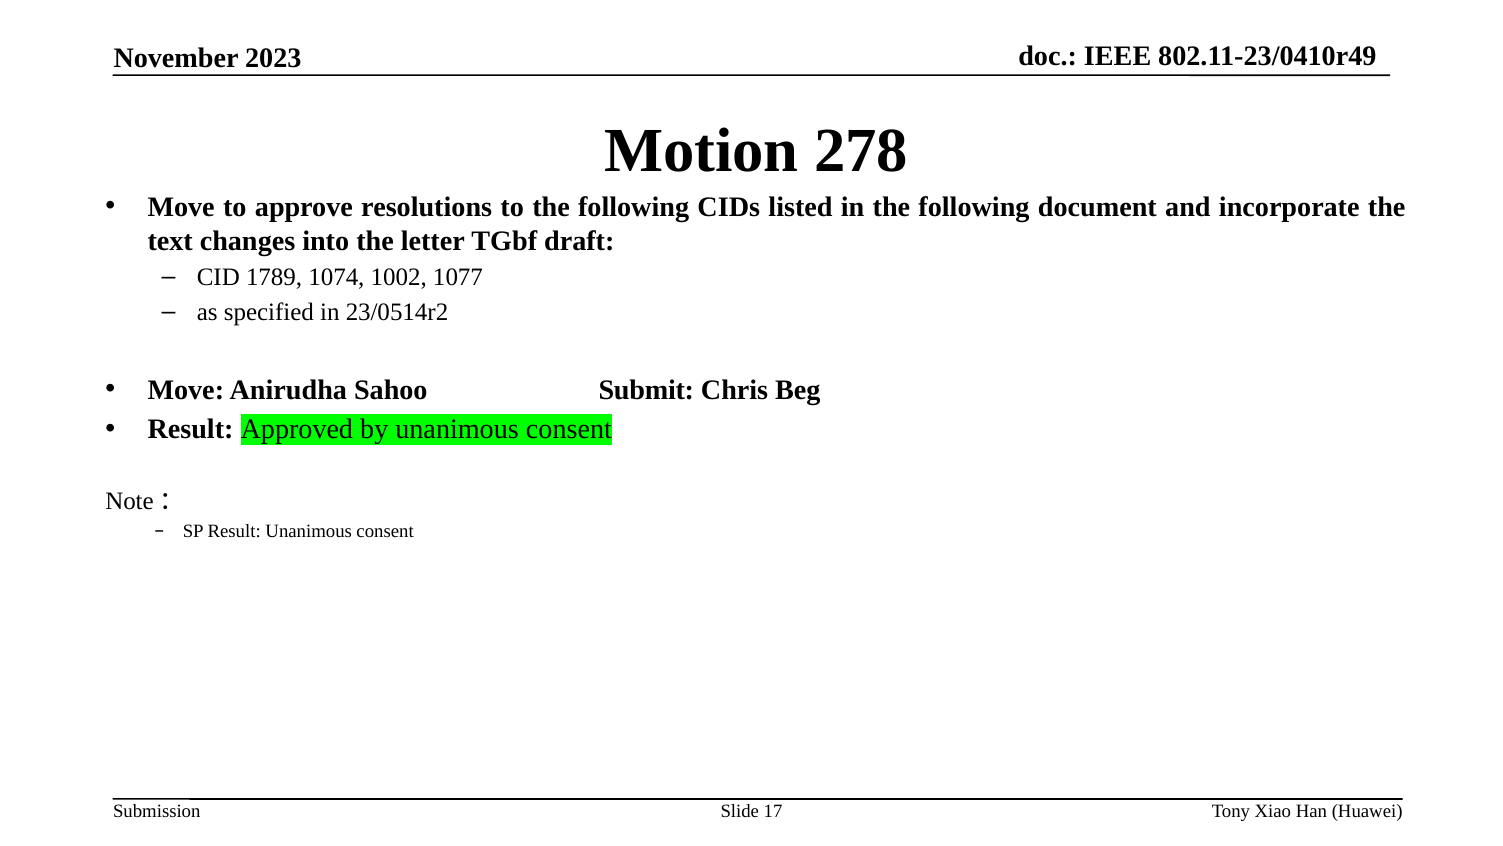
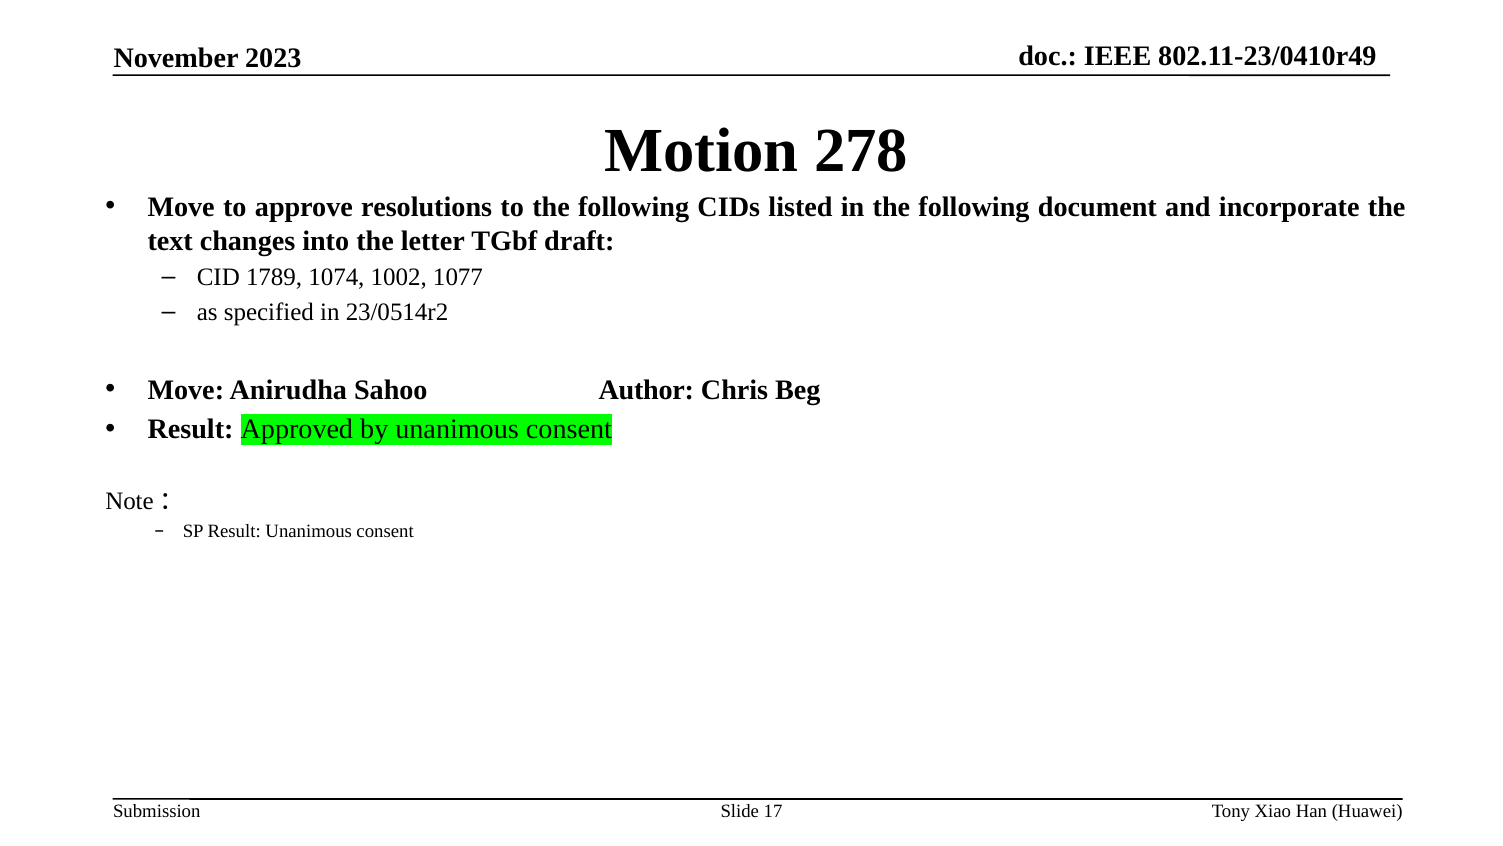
Submit: Submit -> Author
